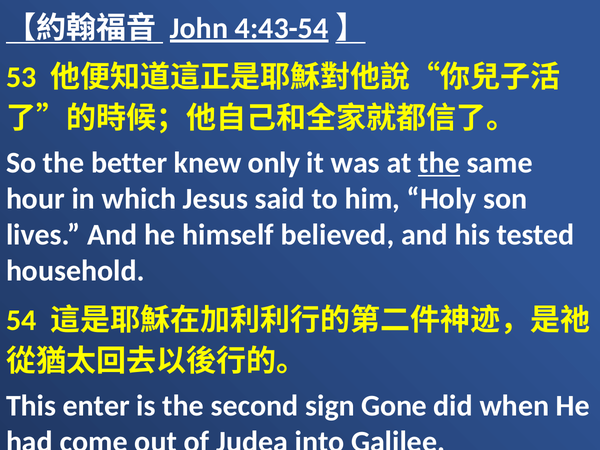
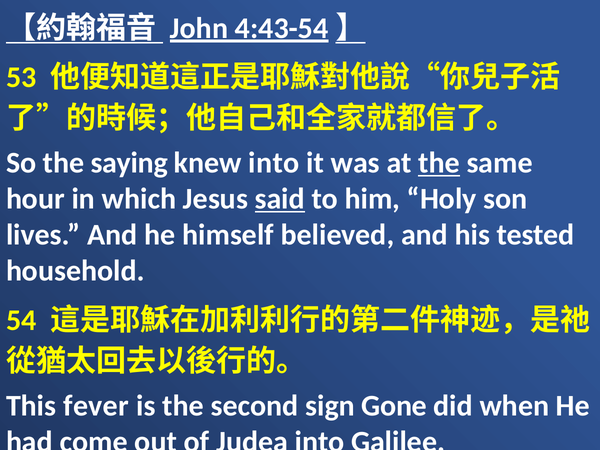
better: better -> saying
knew only: only -> into
said underline: none -> present
enter: enter -> fever
